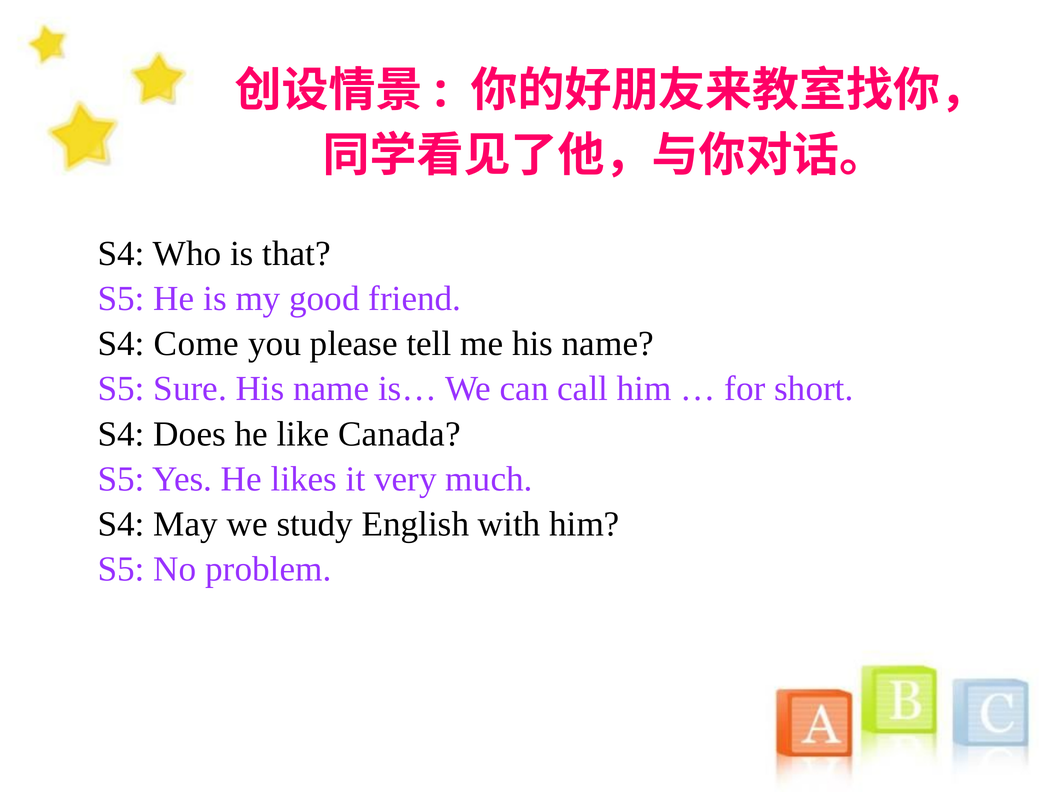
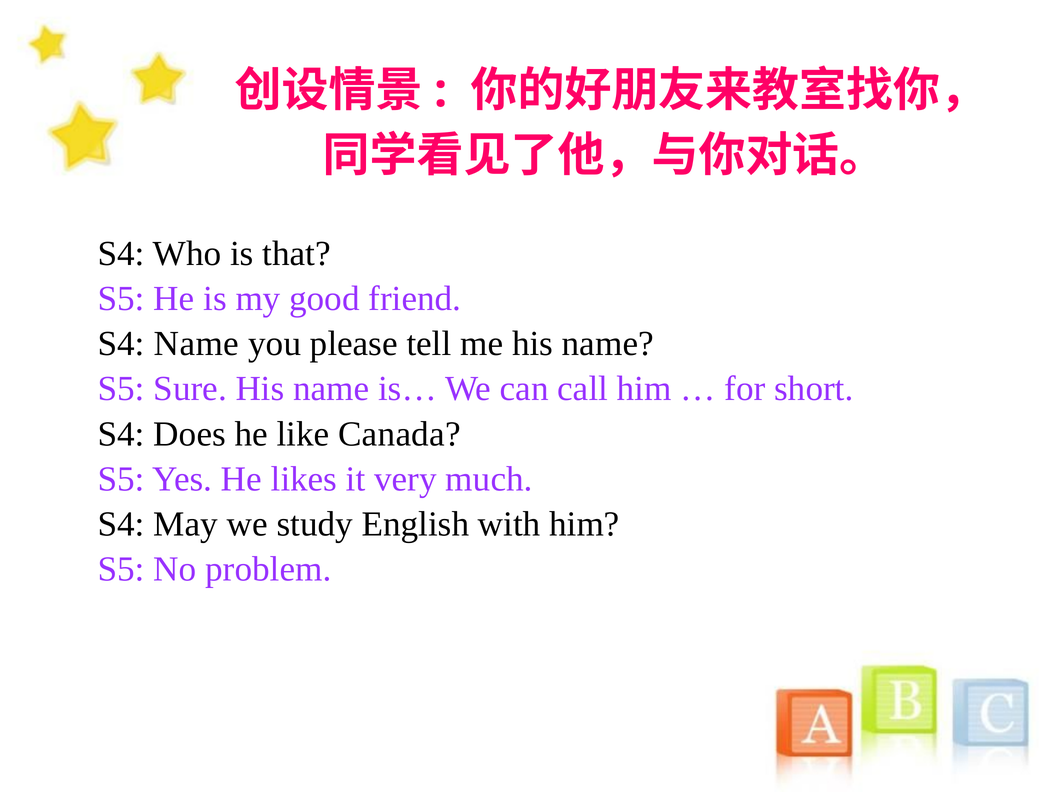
S4 Come: Come -> Name
